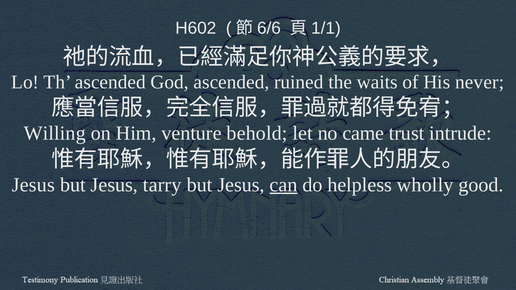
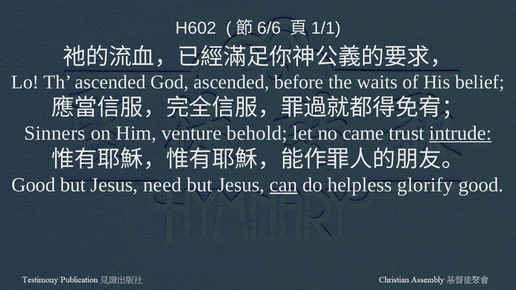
ruined: ruined -> before
never: never -> belief
Willing: Willing -> Sinners
intrude underline: none -> present
Jesus at (33, 185): Jesus -> Good
tarry: tarry -> need
wholly: wholly -> glorify
